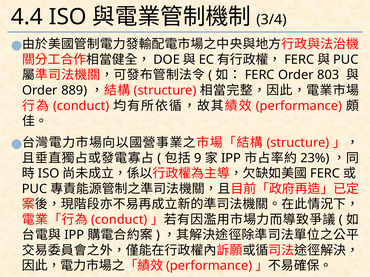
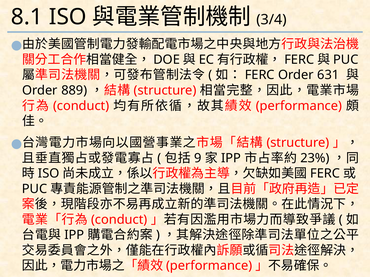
4.4: 4.4 -> 8.1
803: 803 -> 631
